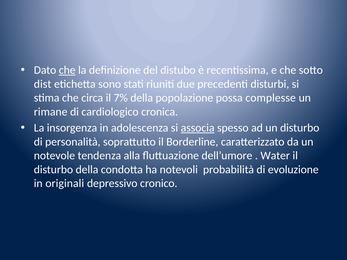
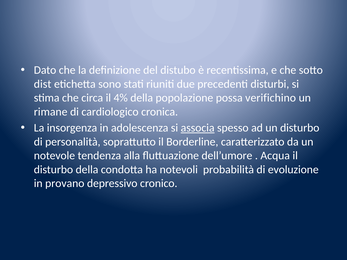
che at (67, 70) underline: present -> none
7%: 7% -> 4%
complesse: complesse -> verifichino
Water: Water -> Acqua
originali: originali -> provano
